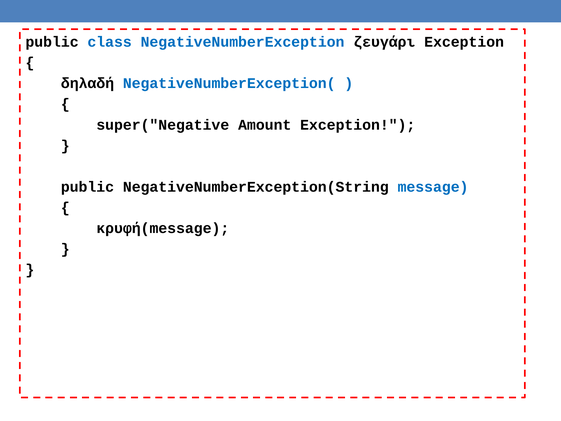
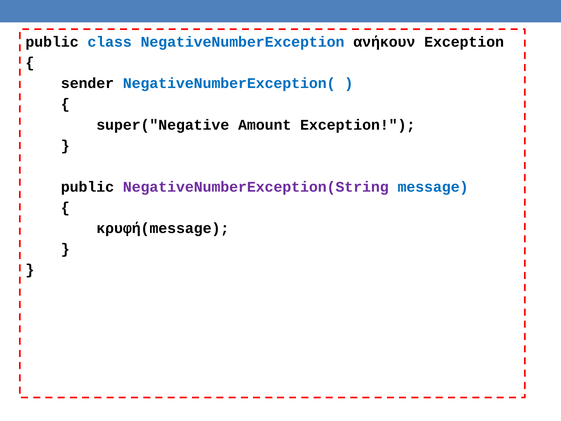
ζευγάρι: ζευγάρι -> ανήκουν
δηλαδή: δηλαδή -> sender
NegativeNumberException(String colour: black -> purple
